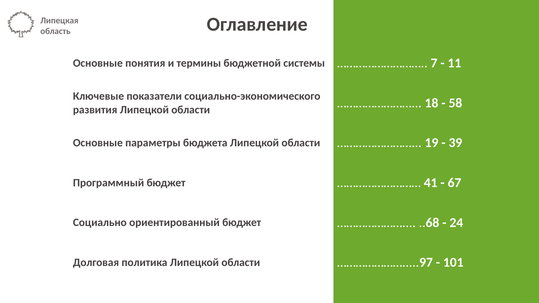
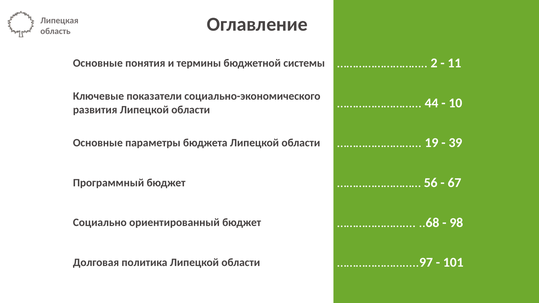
7: 7 -> 2
18: 18 -> 44
58: 58 -> 10
41: 41 -> 56
24: 24 -> 98
